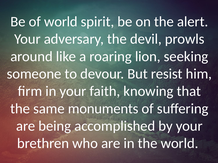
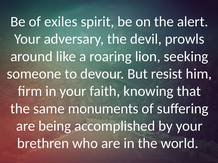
of world: world -> exiles
